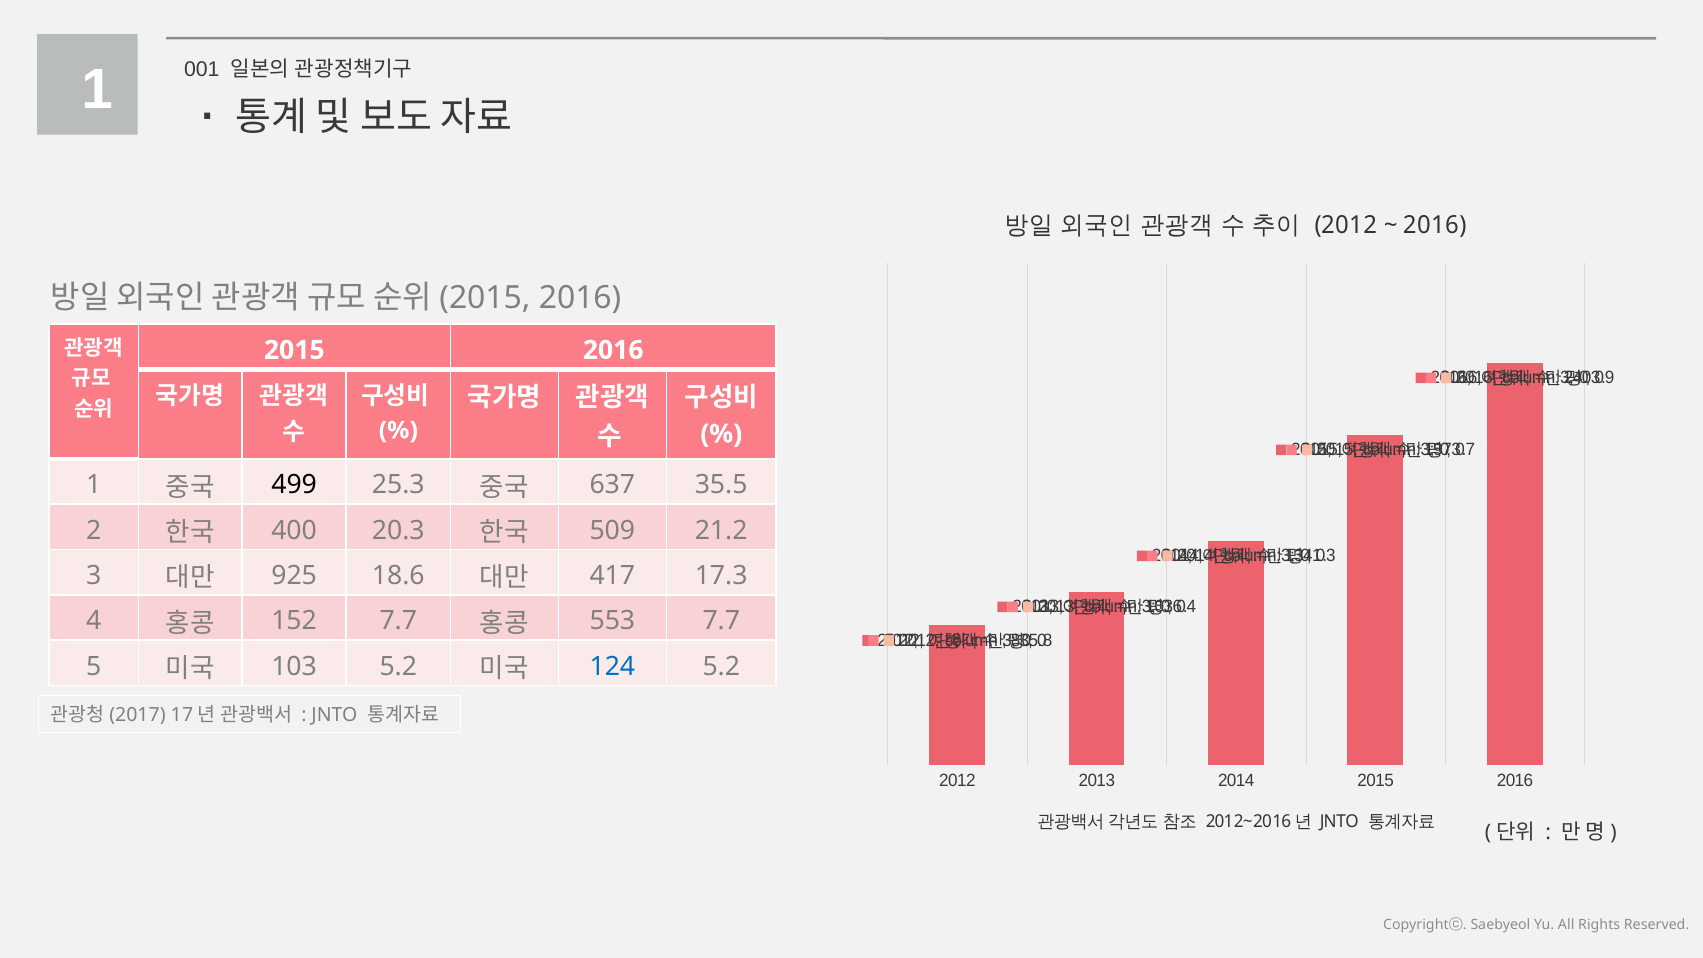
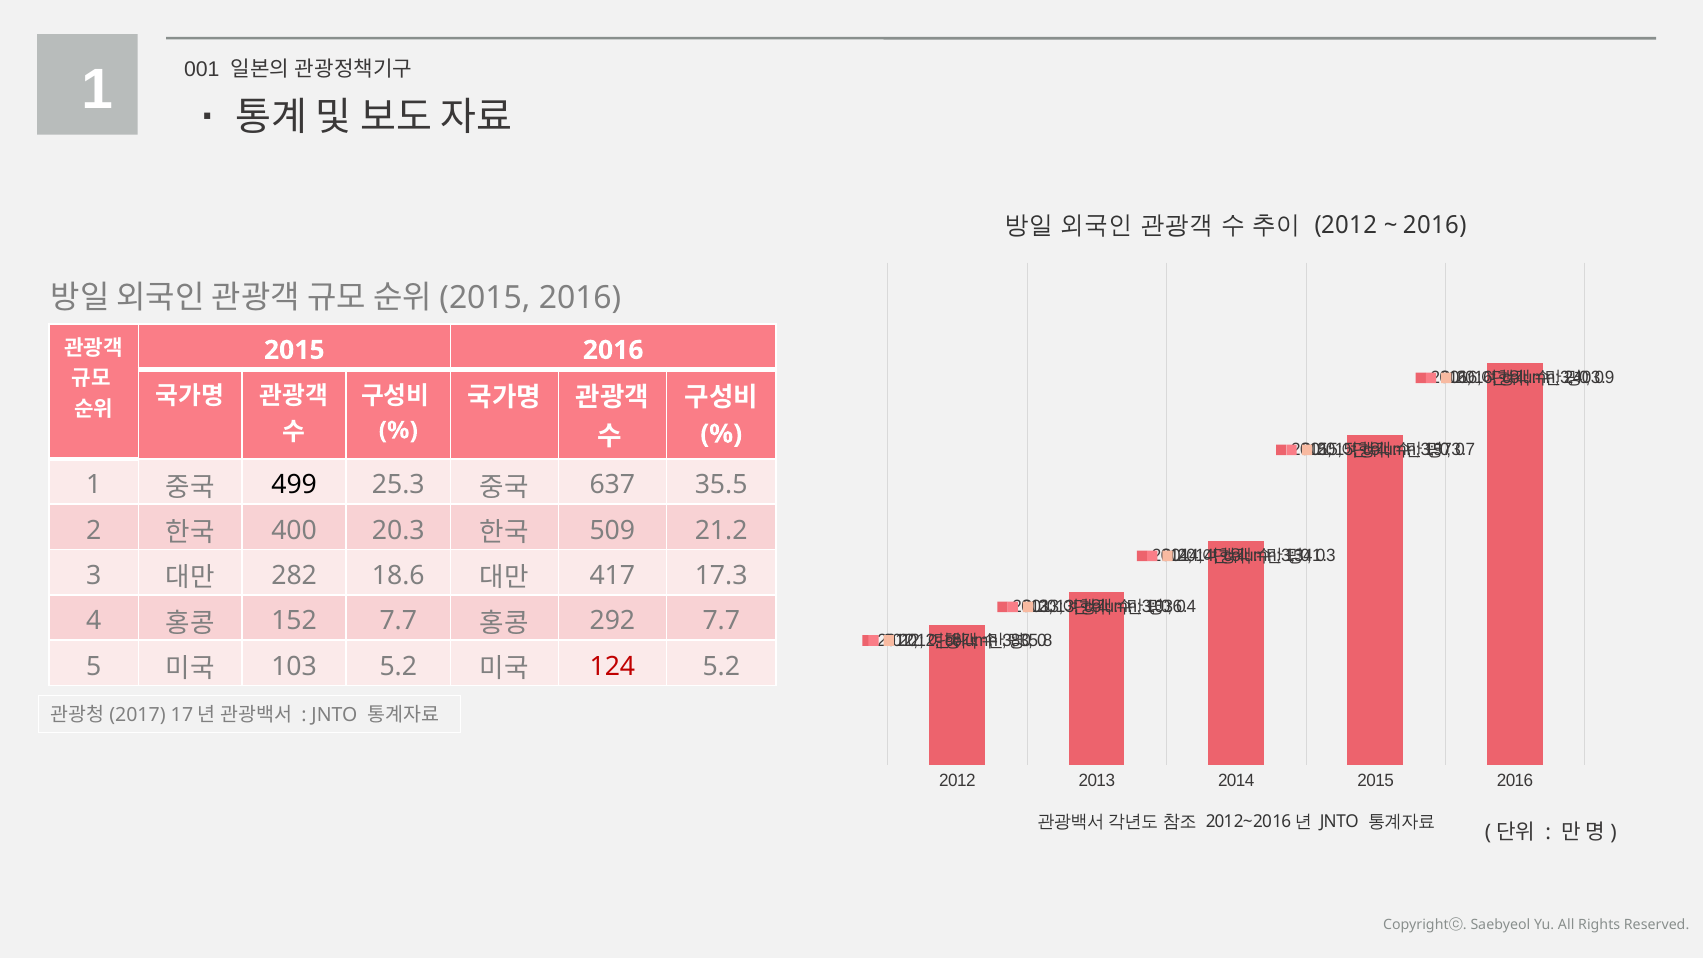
925: 925 -> 282
553: 553 -> 292
124 colour: blue -> red
